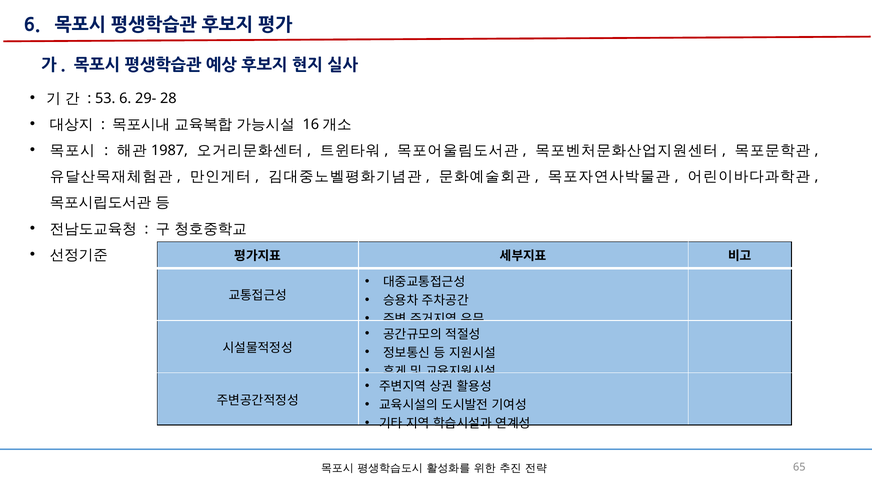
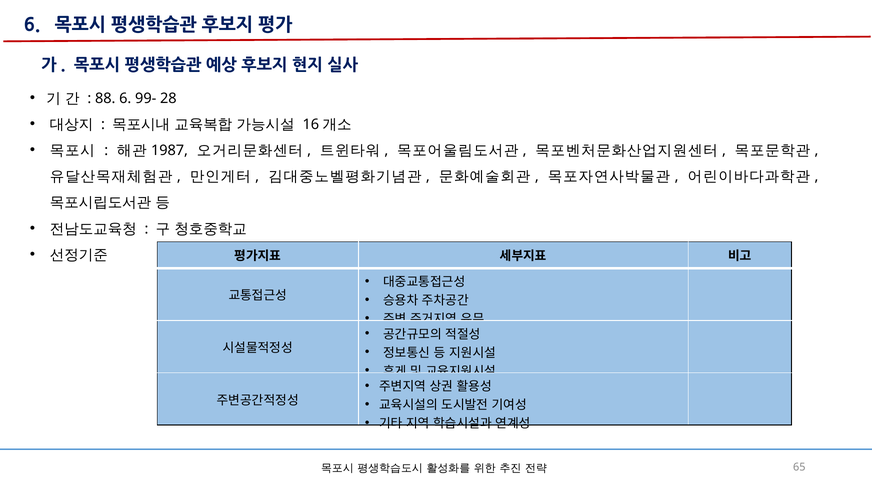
53: 53 -> 88
29-: 29- -> 99-
